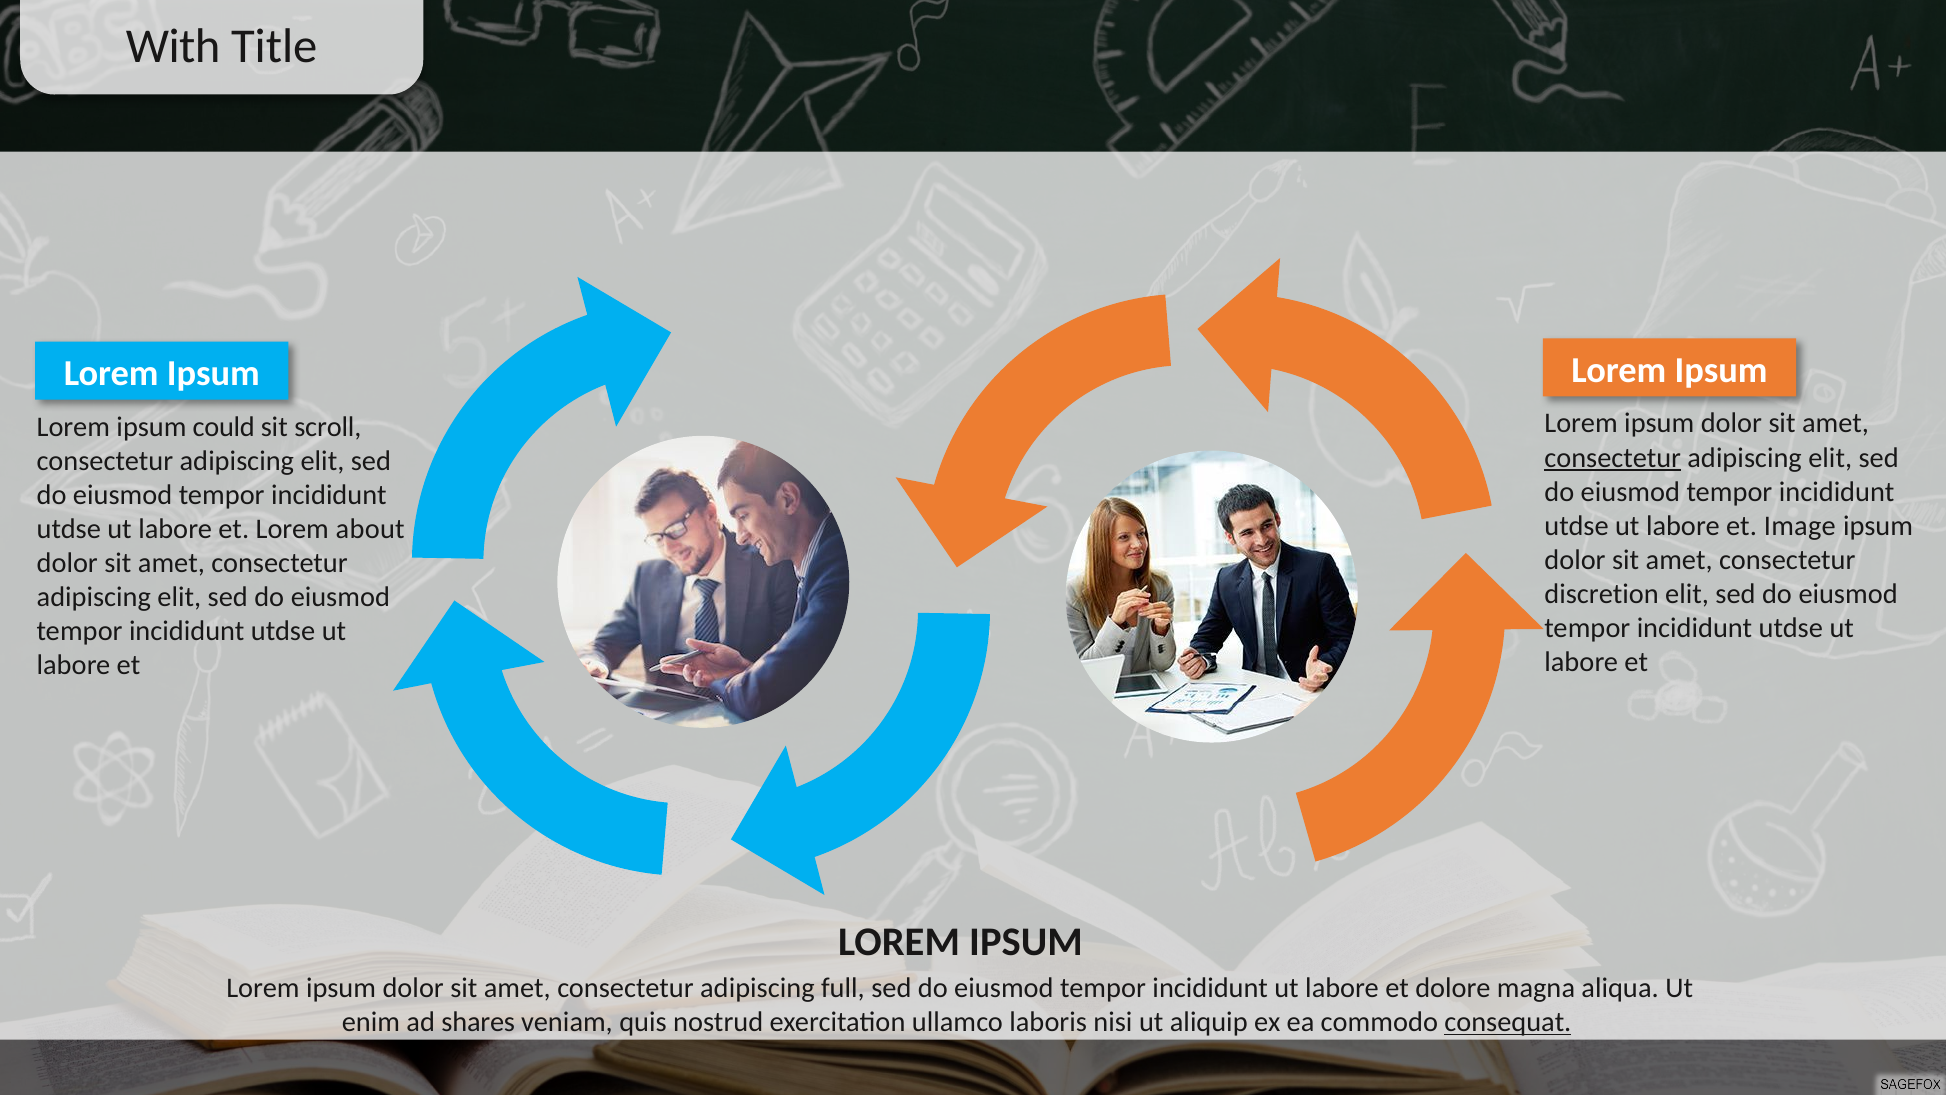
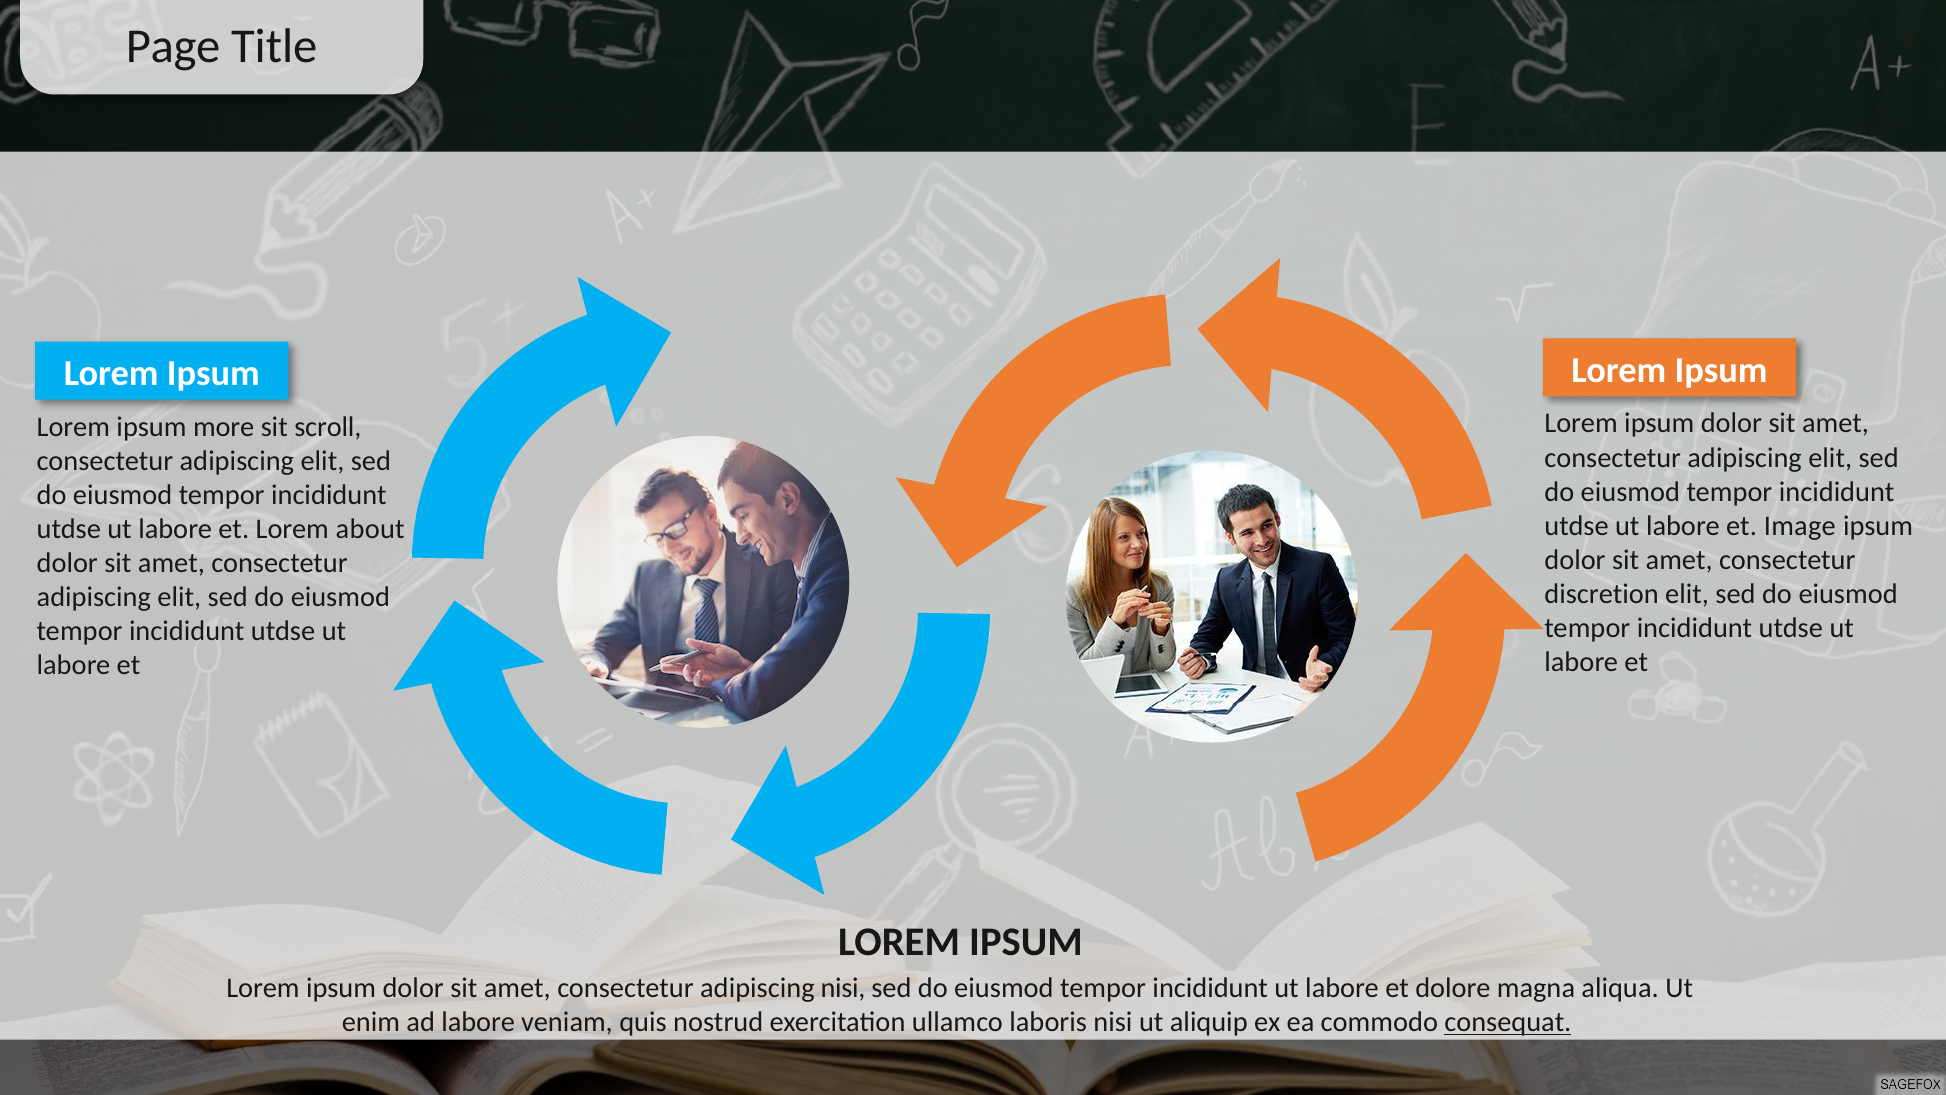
With: With -> Page
could: could -> more
consectetur at (1613, 458) underline: present -> none
adipiscing full: full -> nisi
ad shares: shares -> labore
